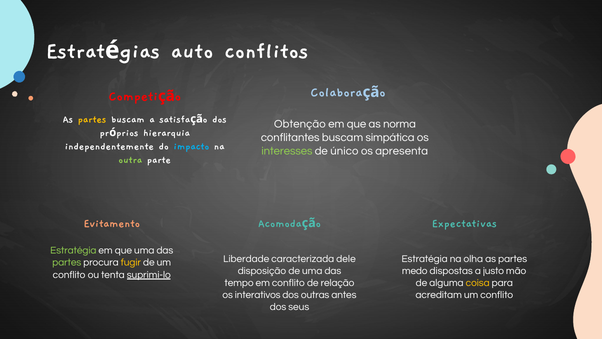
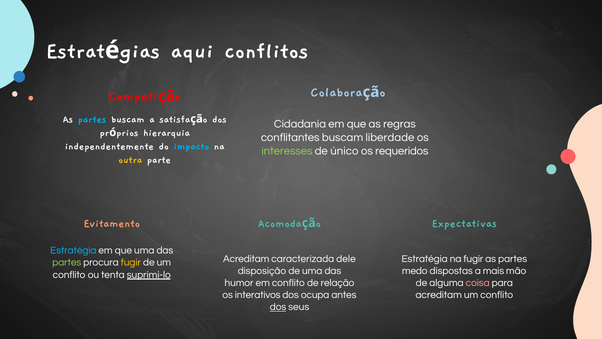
auto: auto -> aqui
partes at (92, 119) colour: yellow -> light blue
Obtenção: Obtenção -> Cidadania
norma: norma -> regras
simpática: simpática -> liberdade
apresenta: apresenta -> requeridos
outra colour: light green -> yellow
Estratégia at (73, 250) colour: light green -> light blue
Liberdade at (246, 259): Liberdade -> Acreditam
na olha: olha -> fugir
justo: justo -> mais
tempo: tempo -> humor
coisa colour: yellow -> pink
outras: outras -> ocupa
dos at (278, 307) underline: none -> present
